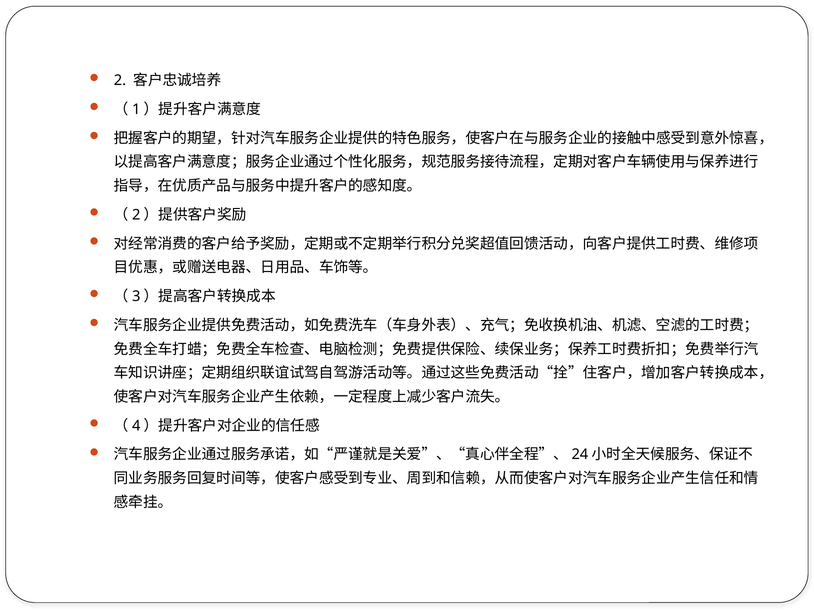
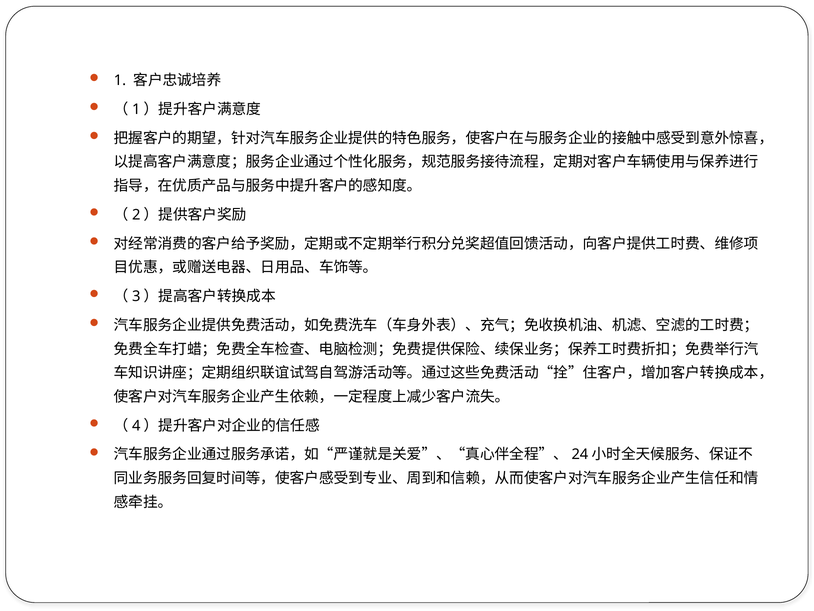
2: 2 -> 1
